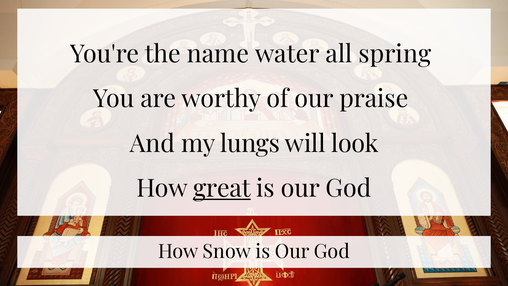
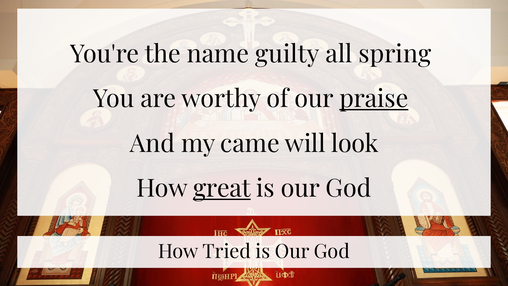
water: water -> guilty
praise underline: none -> present
lungs: lungs -> came
Snow: Snow -> Tried
